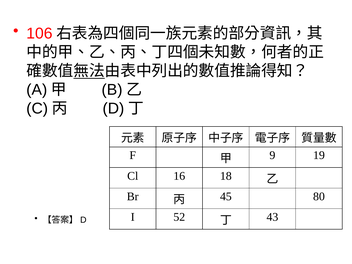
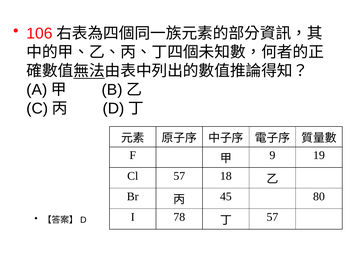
Cl 16: 16 -> 57
52: 52 -> 78
43 at (272, 217): 43 -> 57
